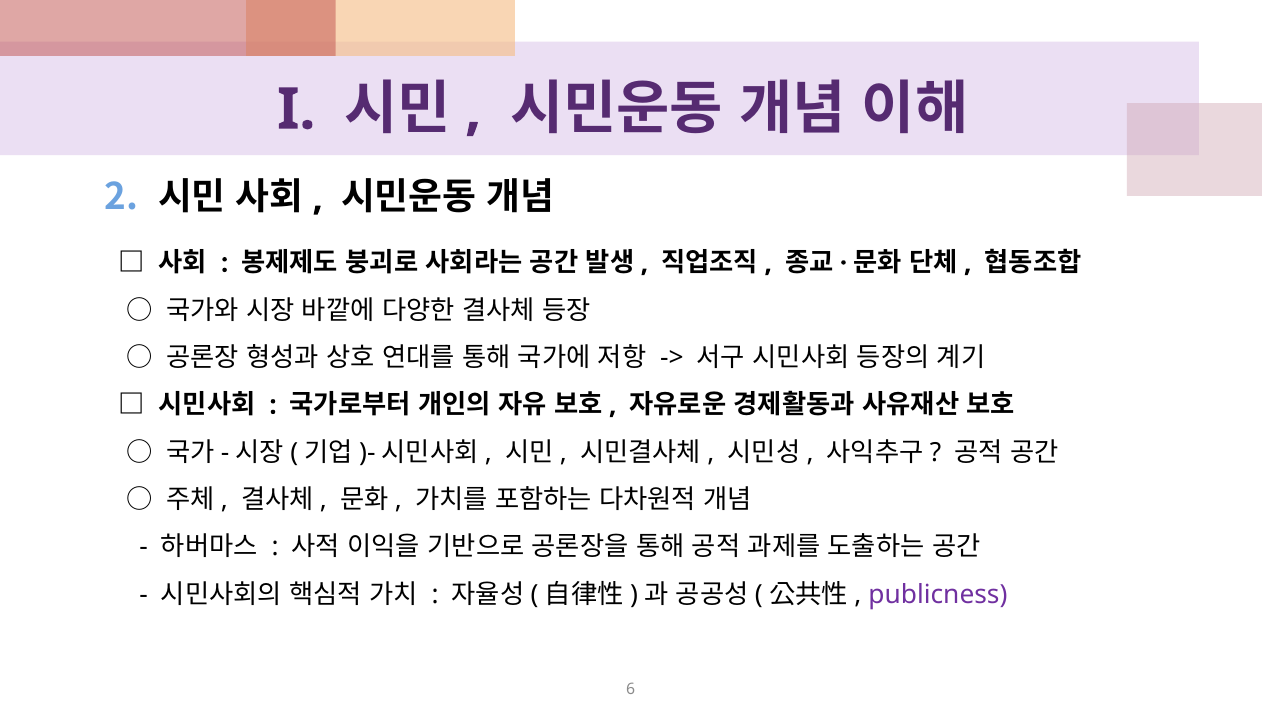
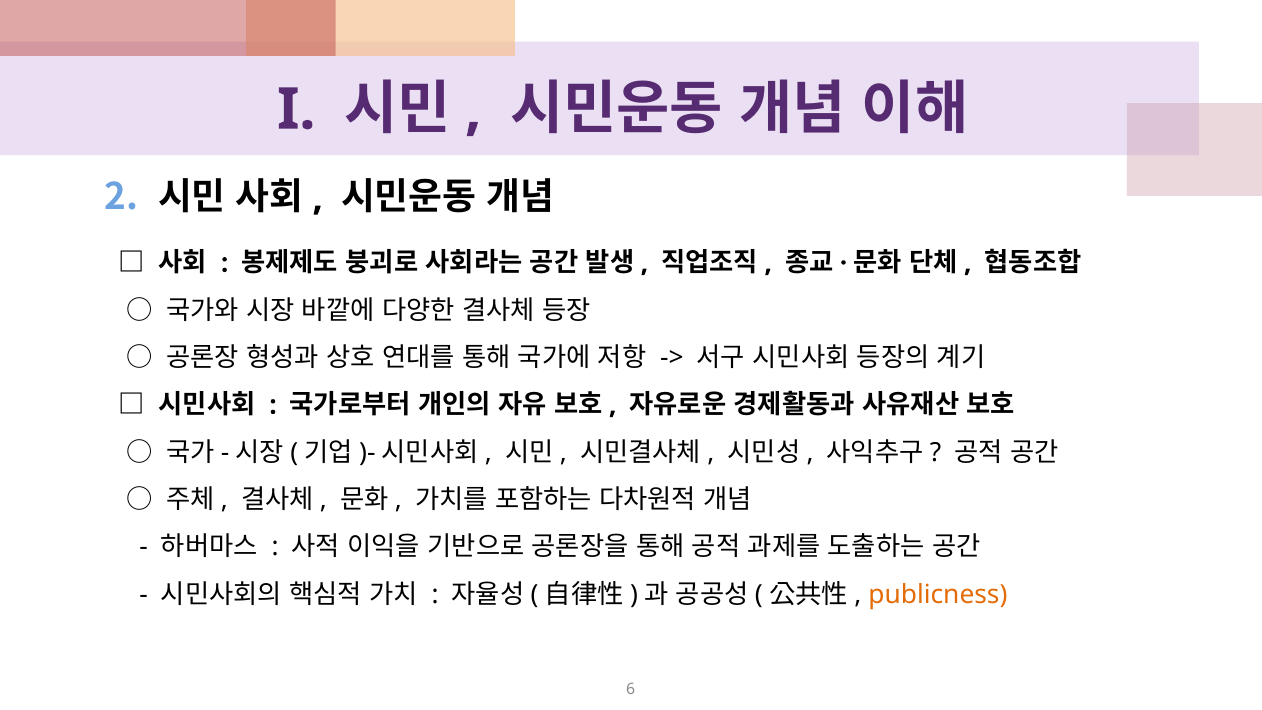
publicness colour: purple -> orange
